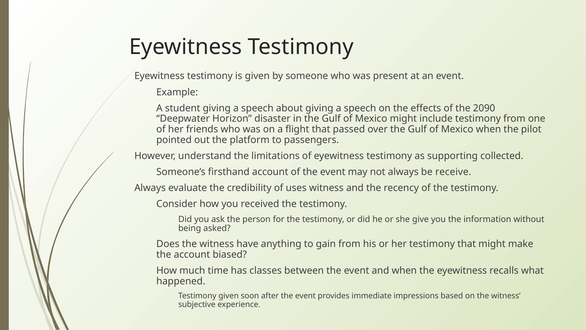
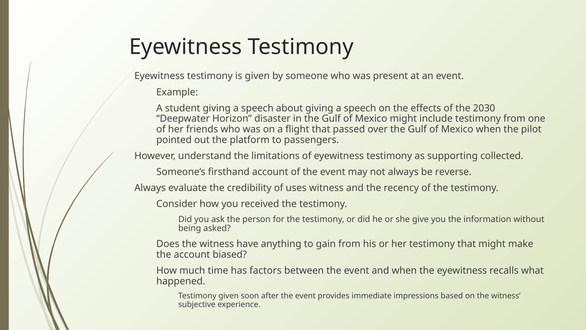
2090: 2090 -> 2030
receive: receive -> reverse
classes: classes -> factors
